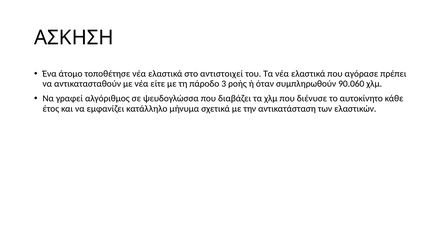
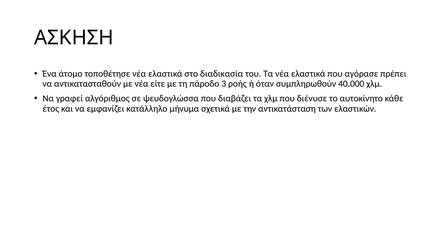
αντιστοιχεί: αντιστοιχεί -> διαδικασία
90.060: 90.060 -> 40.000
